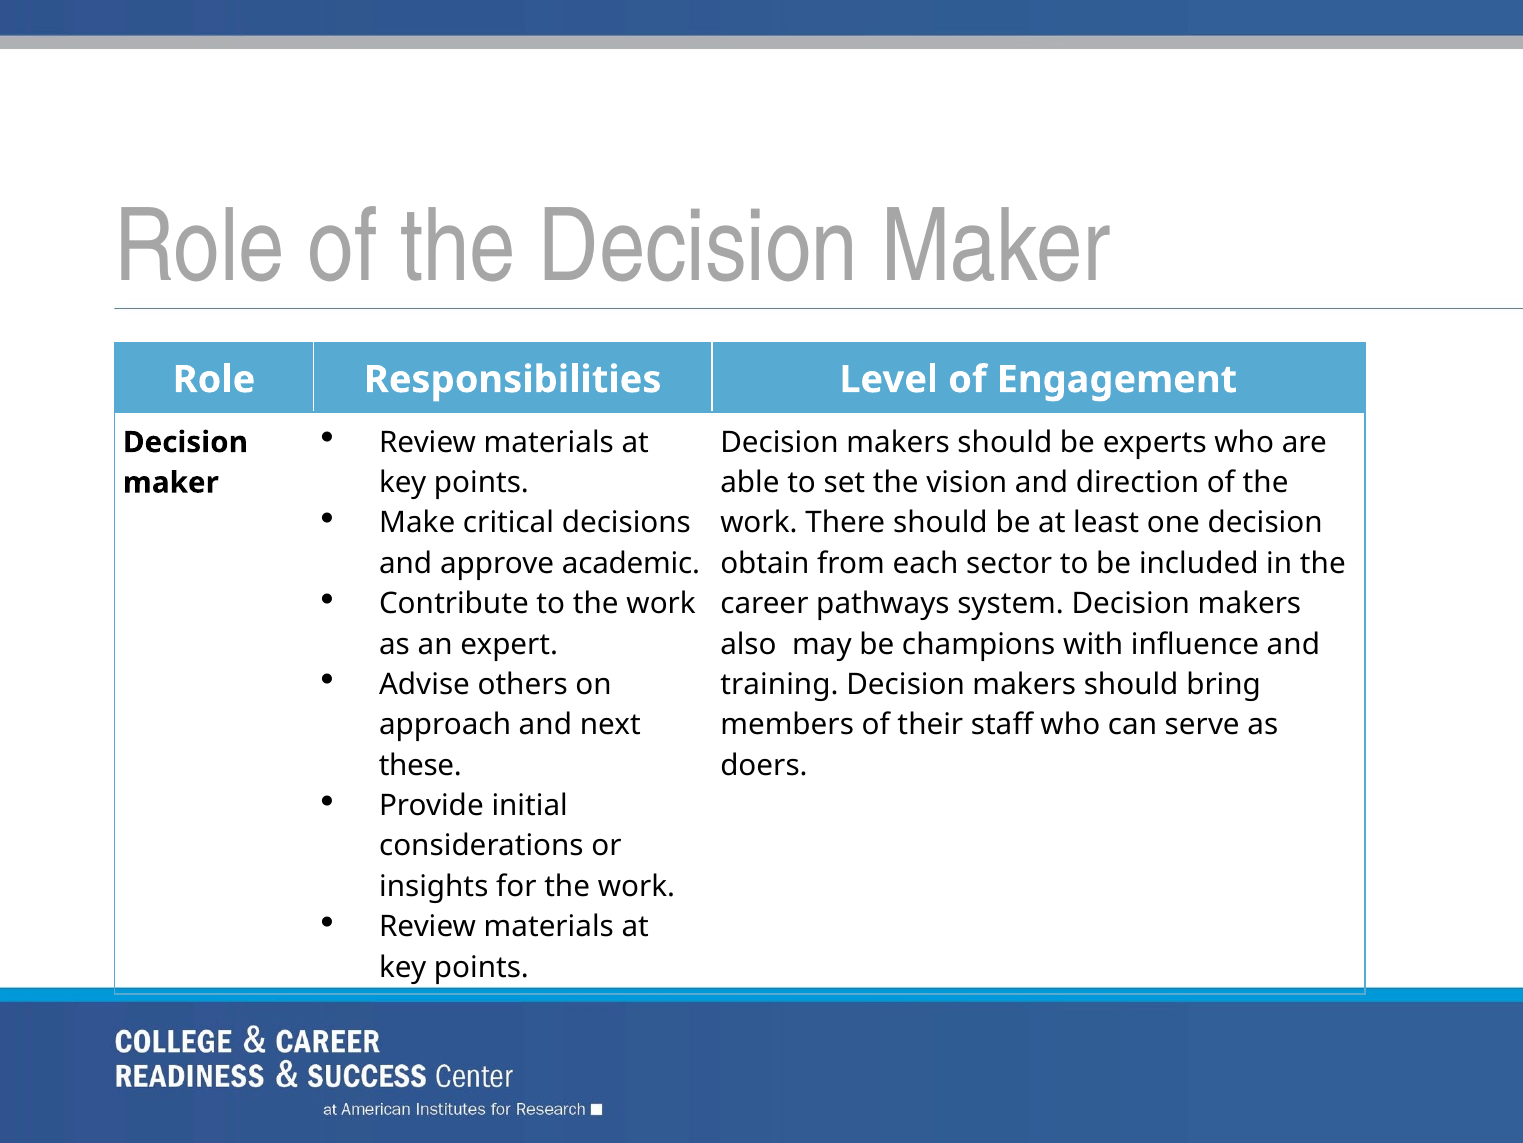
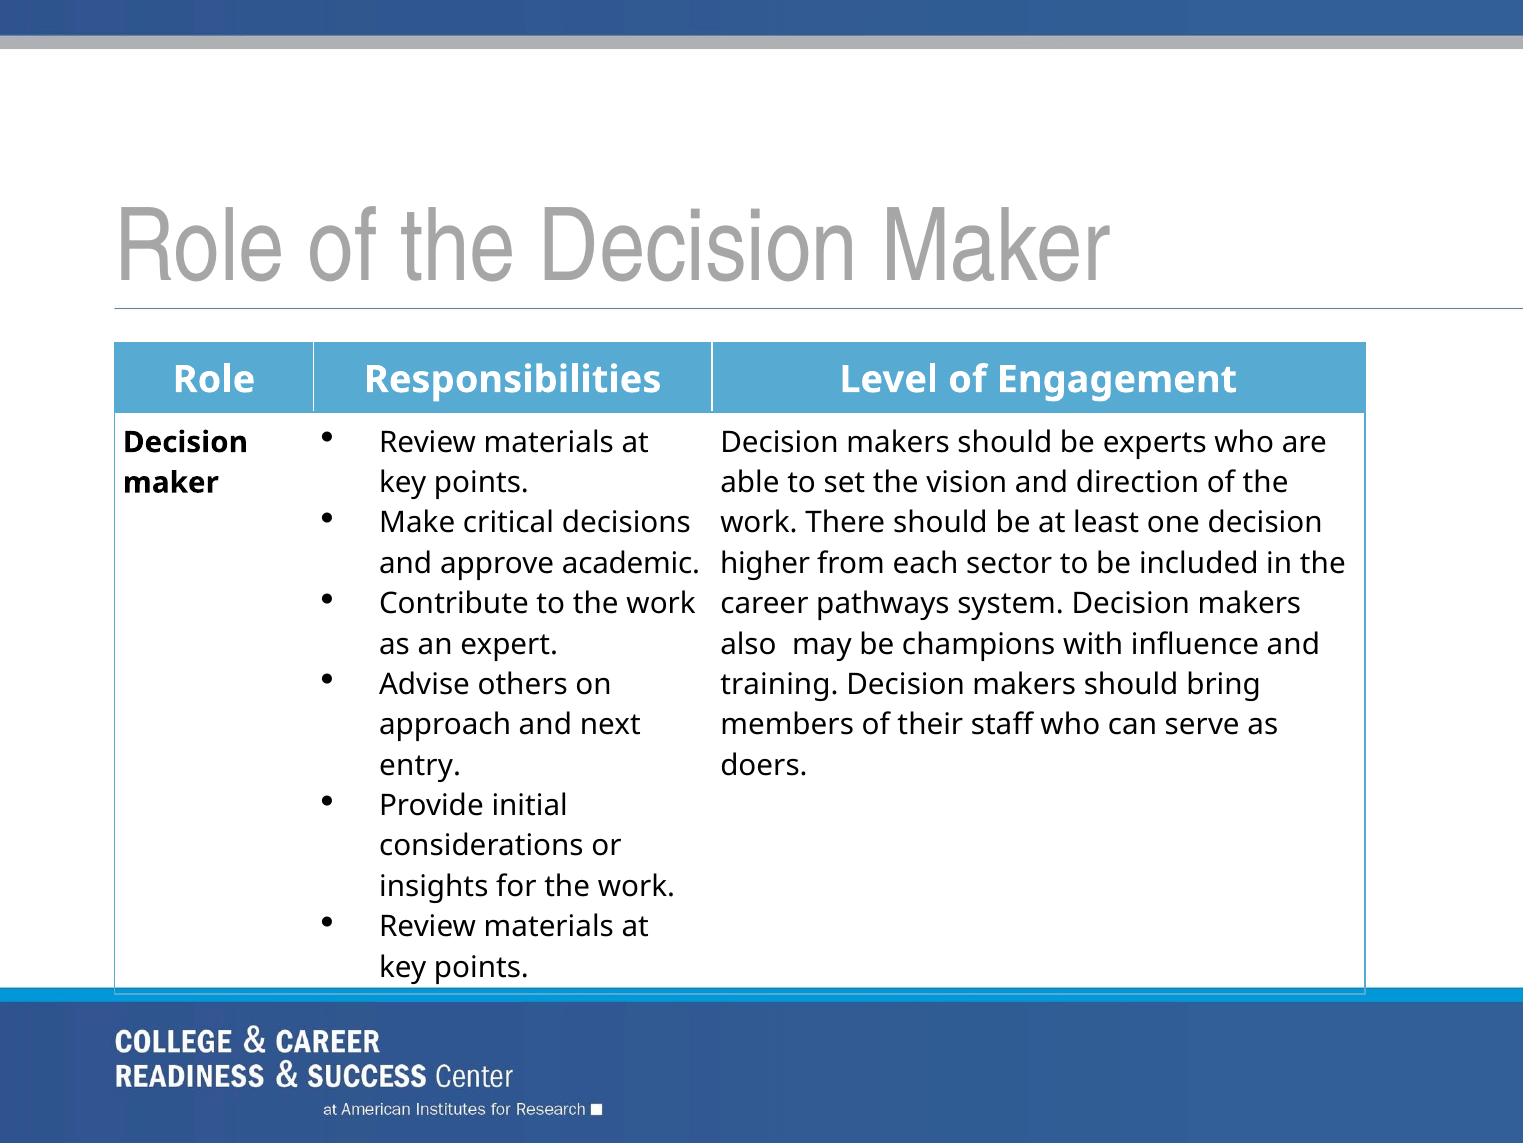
obtain: obtain -> higher
these: these -> entry
